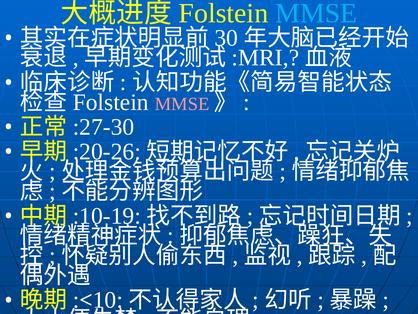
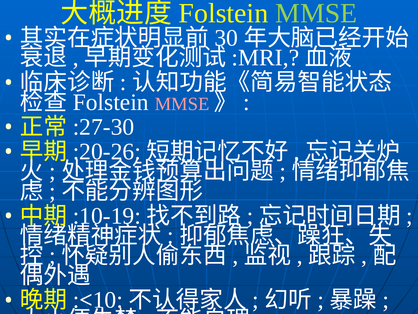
MMSE at (316, 13) colour: light blue -> light green
